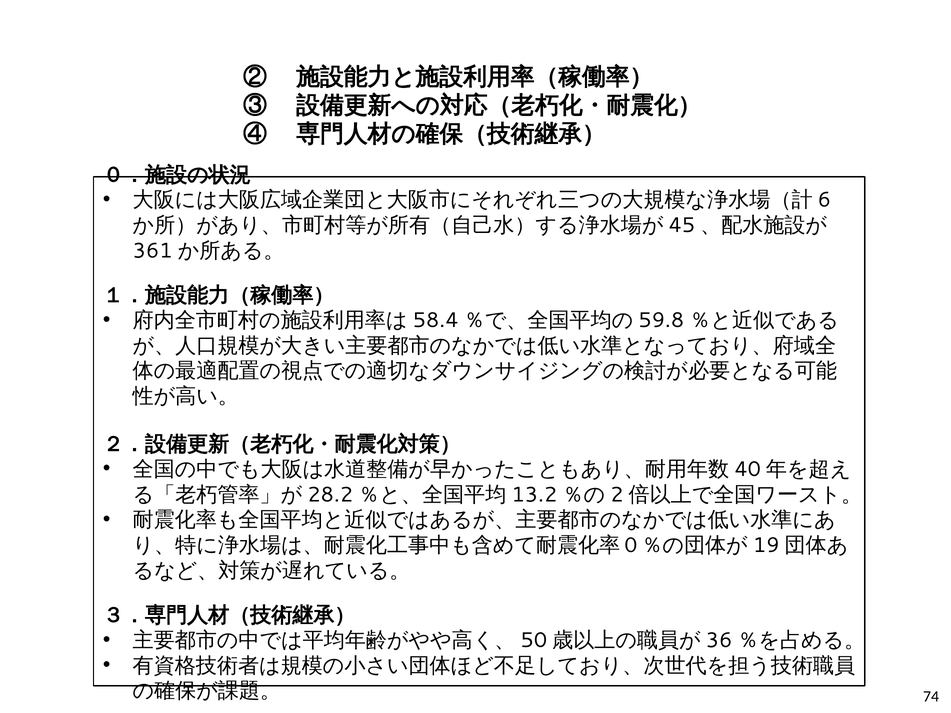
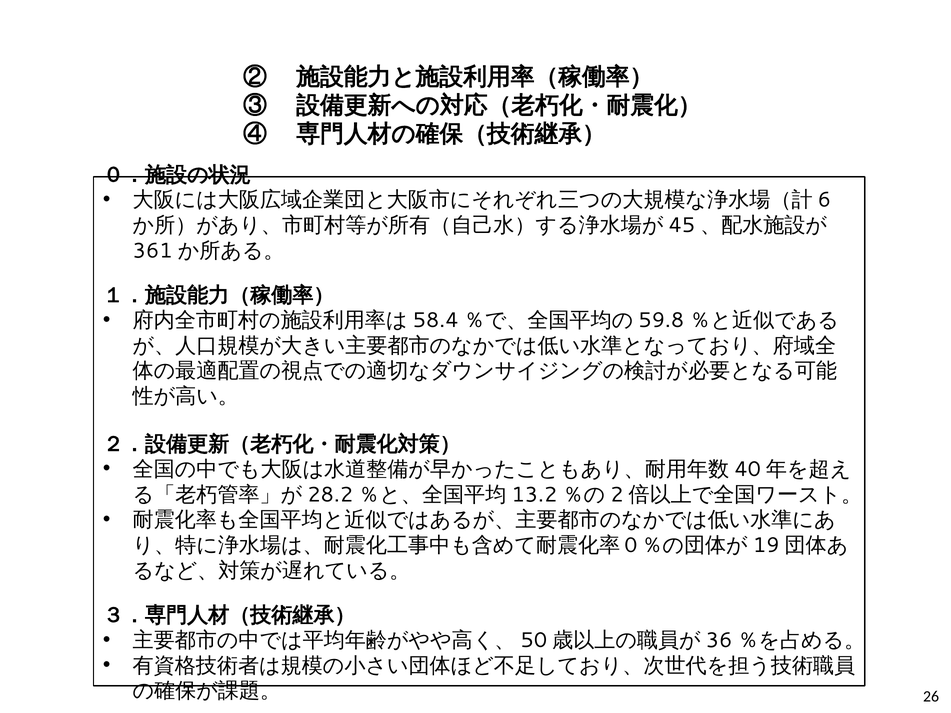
74: 74 -> 26
